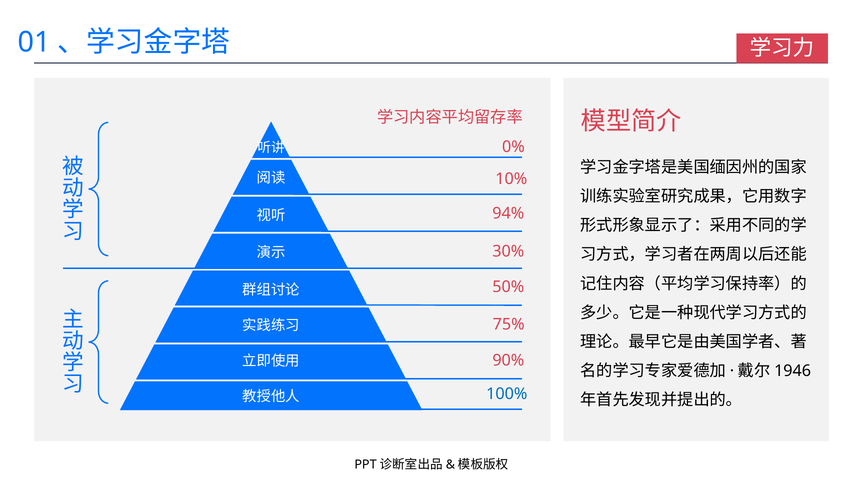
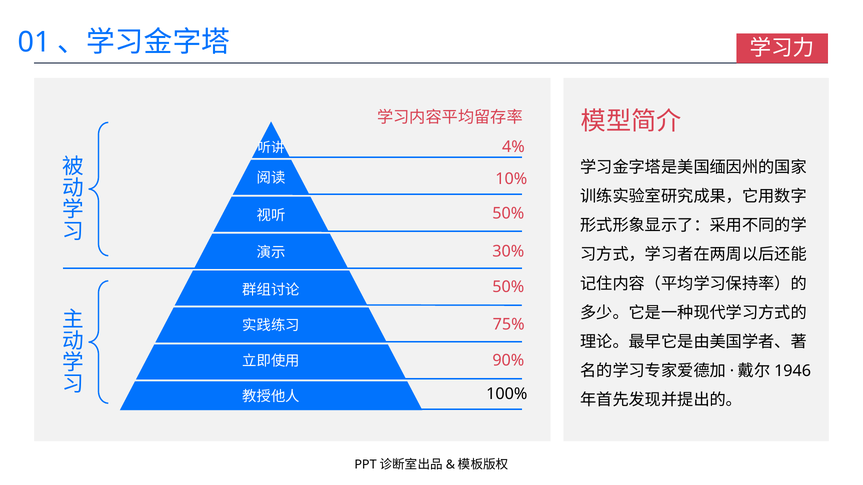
0%: 0% -> 4%
94% at (508, 214): 94% -> 50%
100% colour: blue -> black
